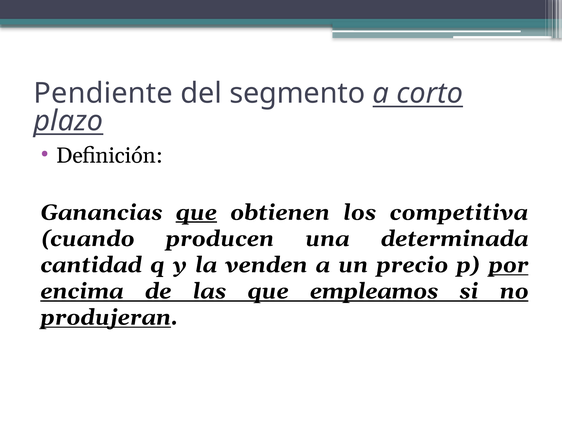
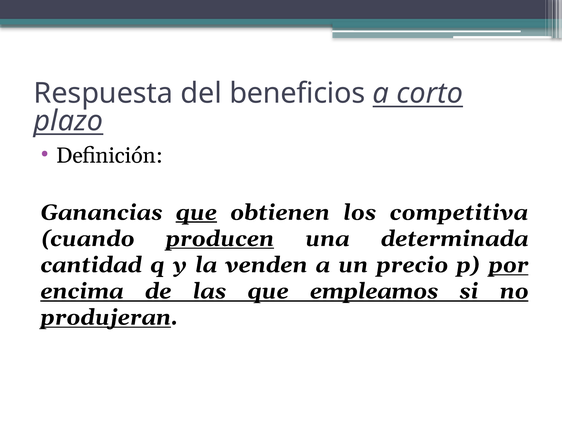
Pendiente: Pendiente -> Respuesta
segmento: segmento -> beneficios
producen underline: none -> present
